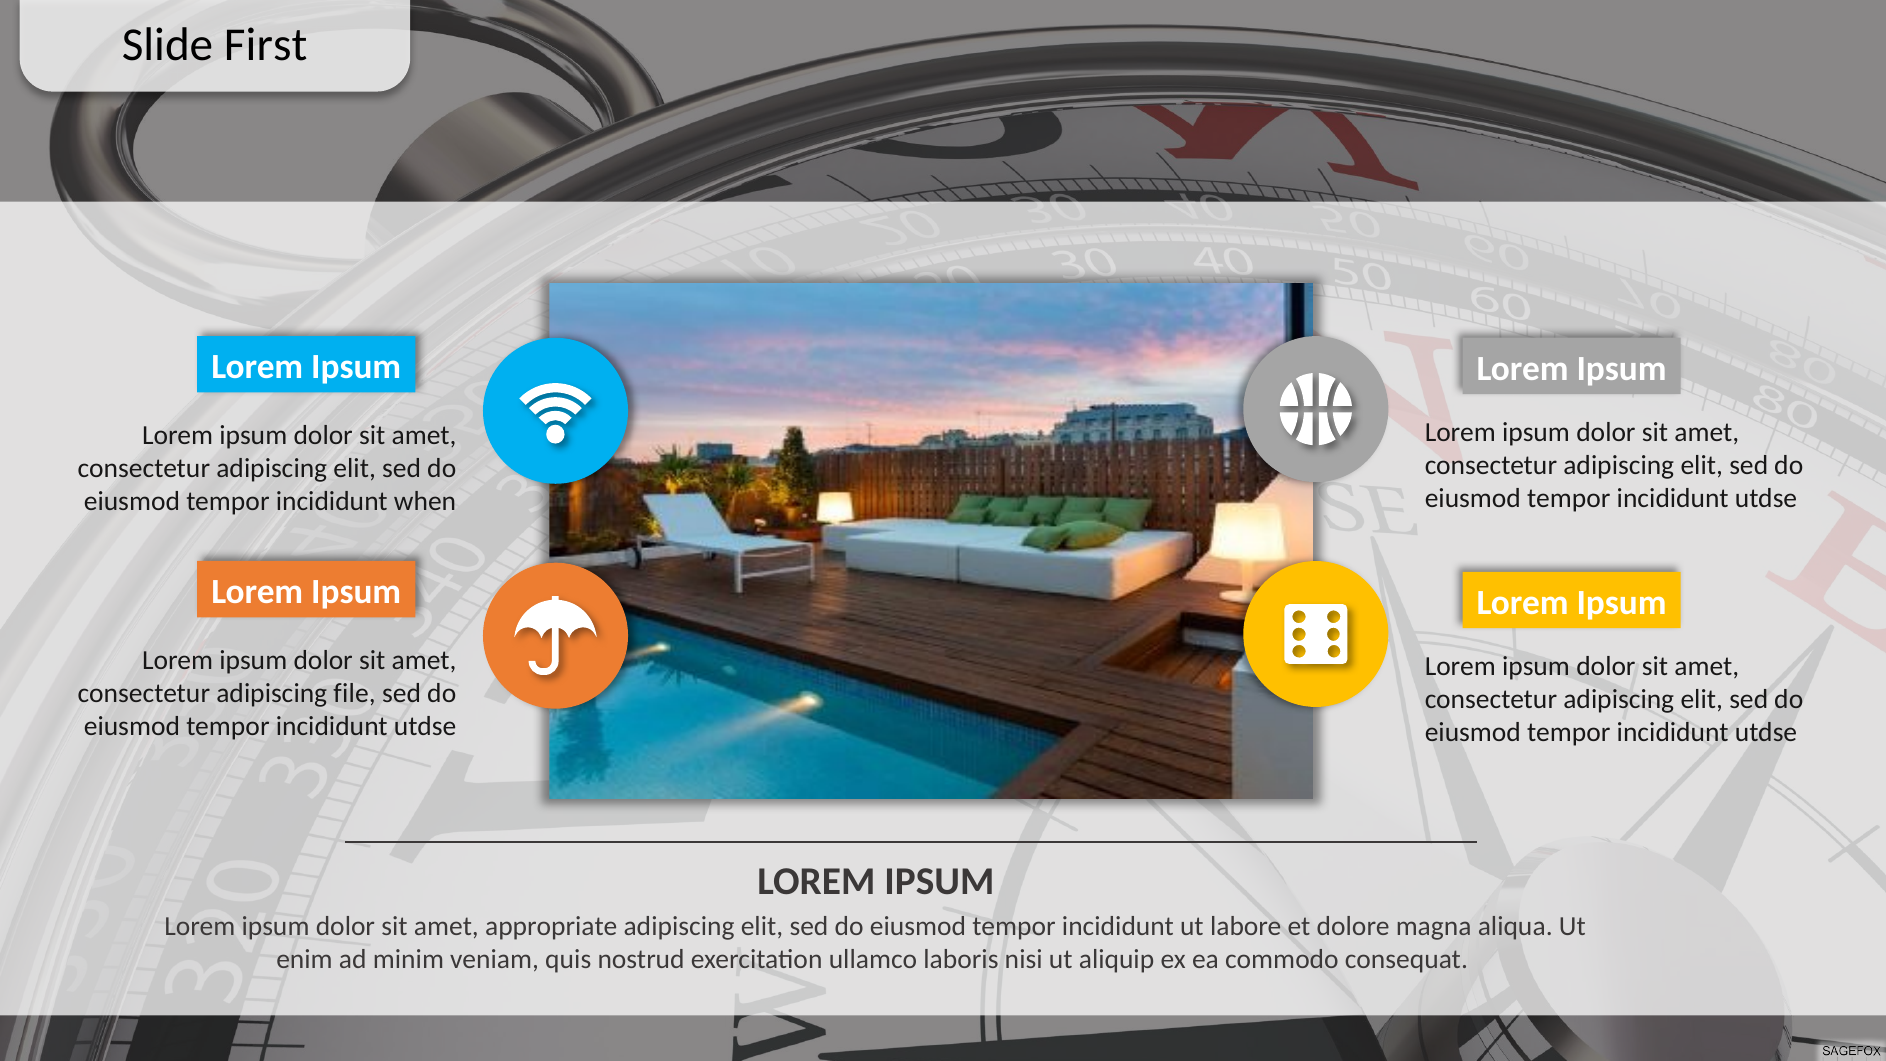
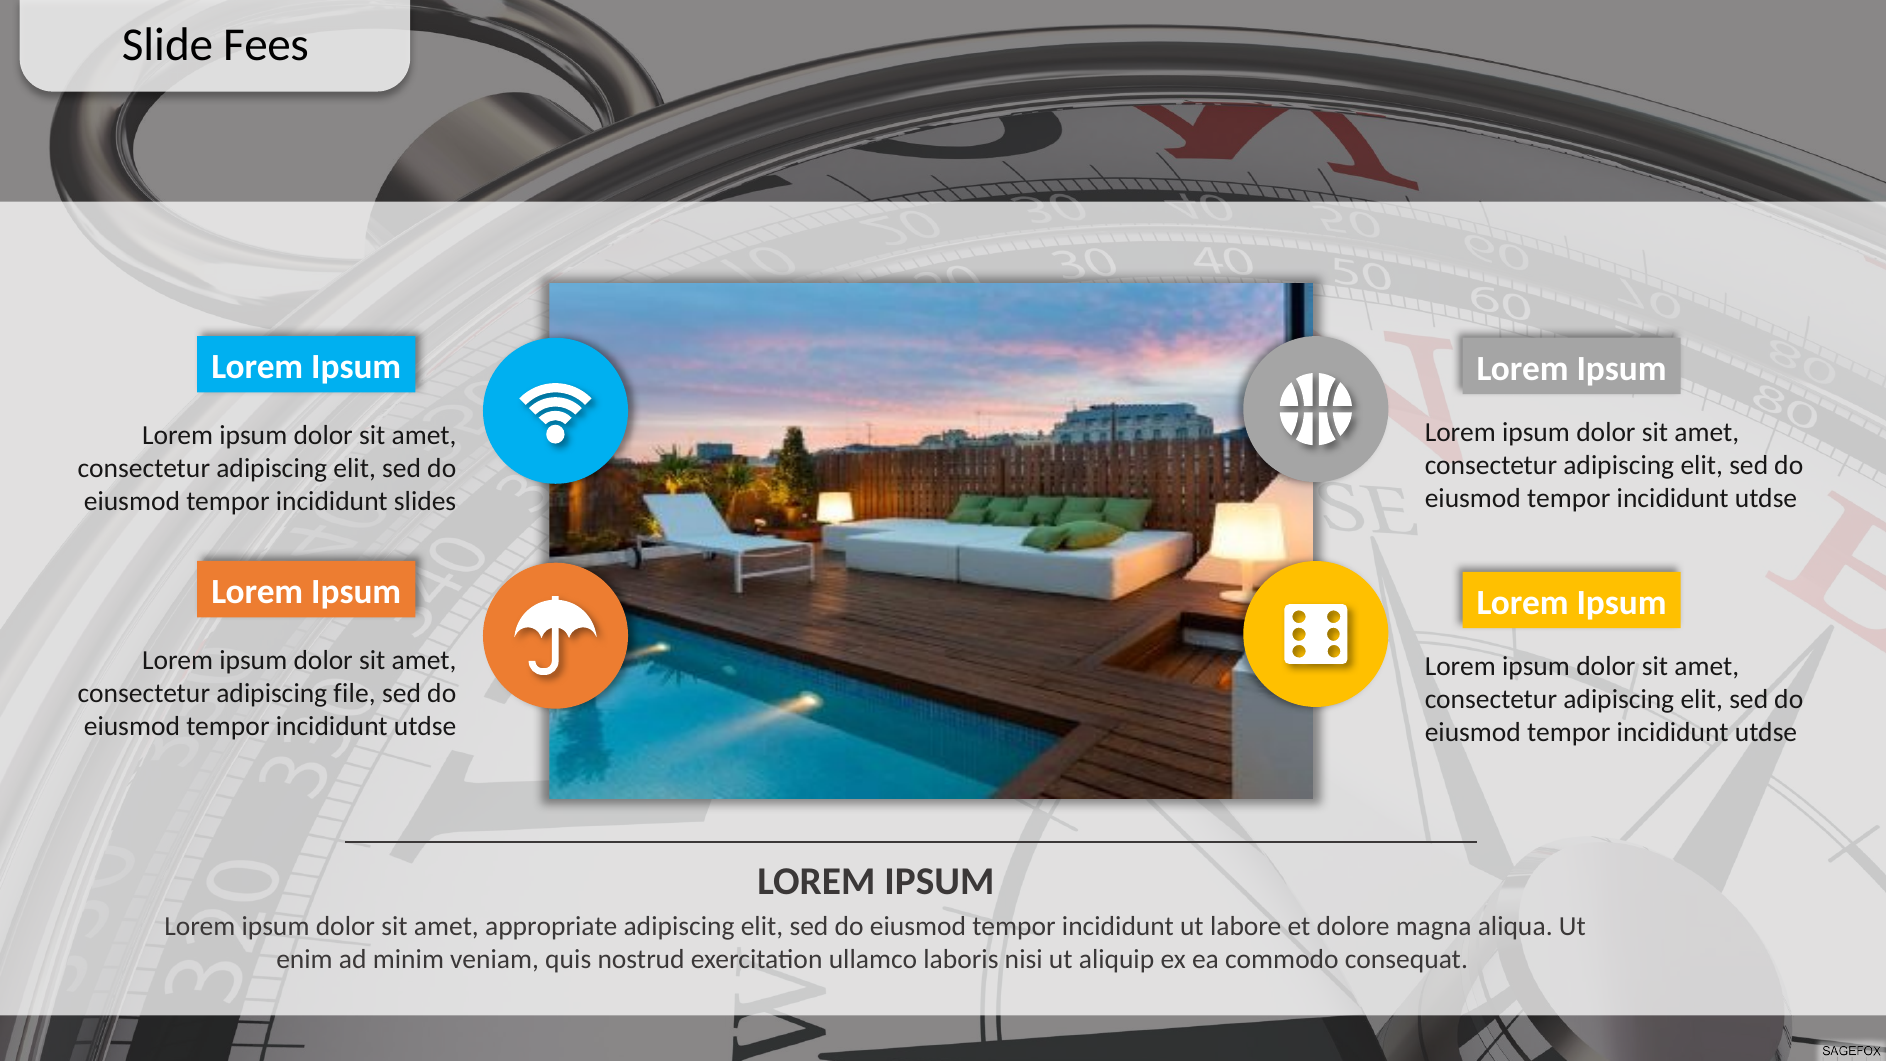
First: First -> Fees
when: when -> slides
